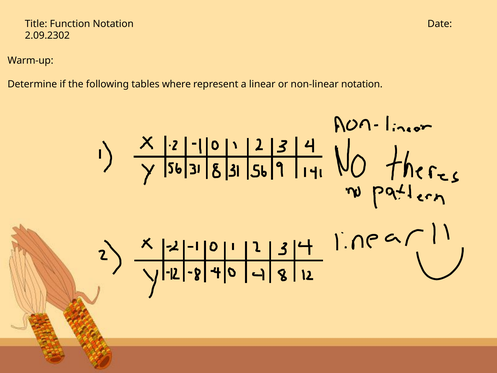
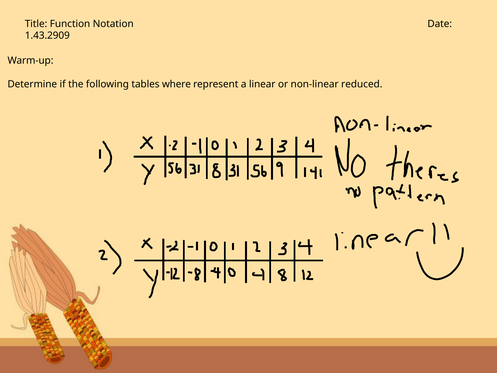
2.09.2302: 2.09.2302 -> 1.43.2909
non-linear notation: notation -> reduced
